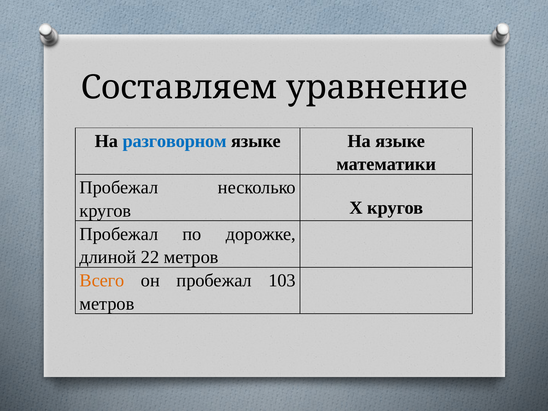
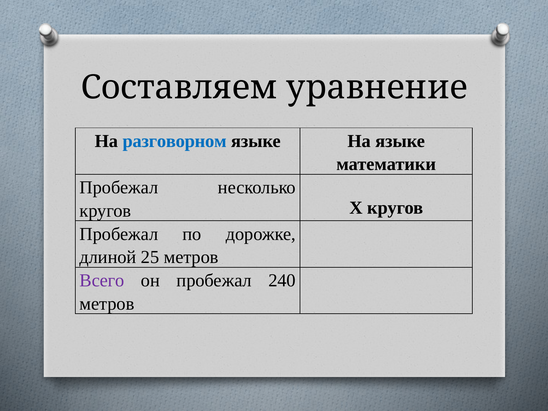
22: 22 -> 25
Всего colour: orange -> purple
103: 103 -> 240
